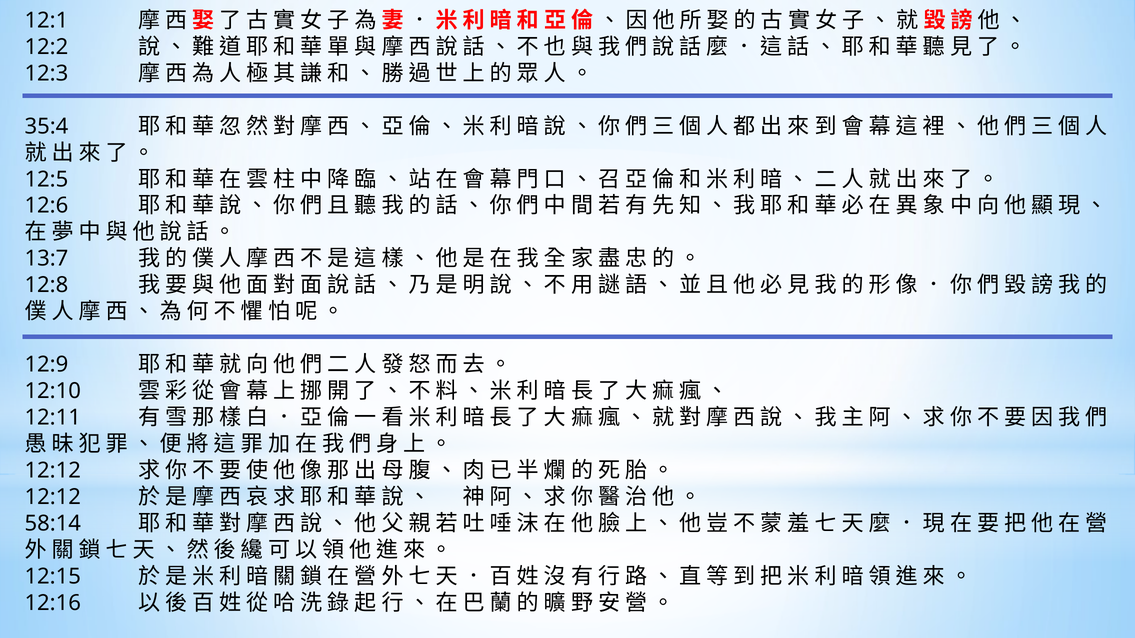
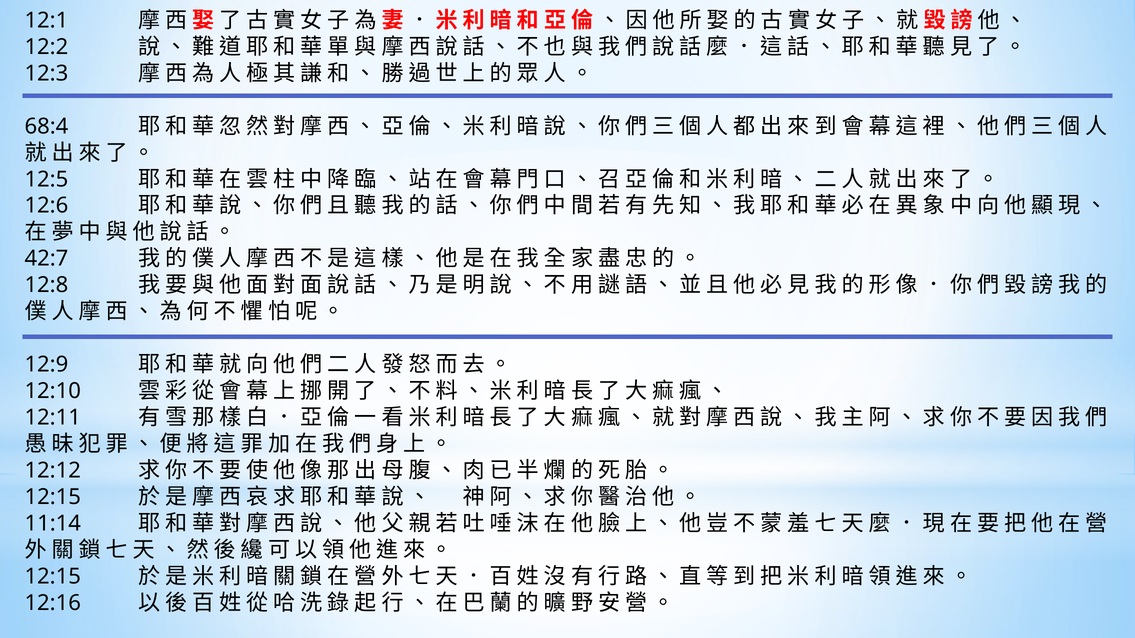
35:4: 35:4 -> 68:4
13:7: 13:7 -> 42:7
12:12 at (53, 497): 12:12 -> 12:15
58:14: 58:14 -> 11:14
